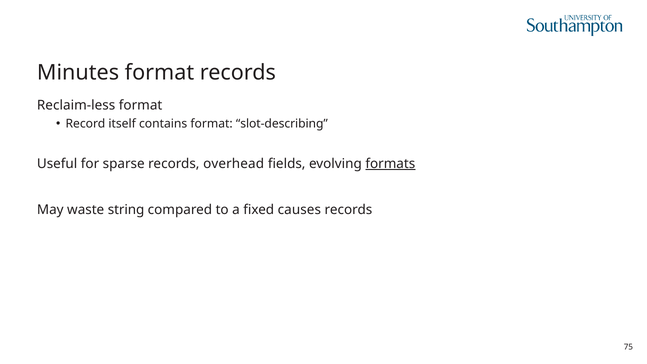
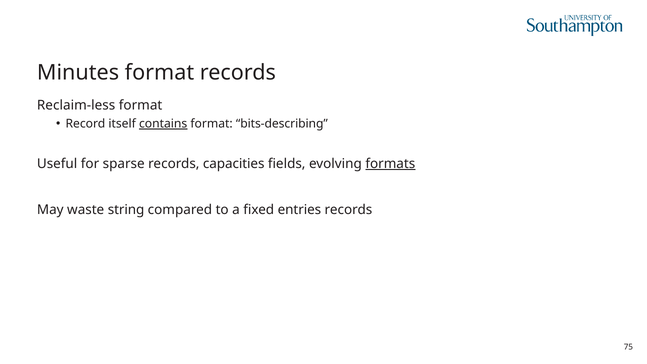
contains underline: none -> present
slot-describing: slot-describing -> bits-describing
overhead: overhead -> capacities
causes: causes -> entries
